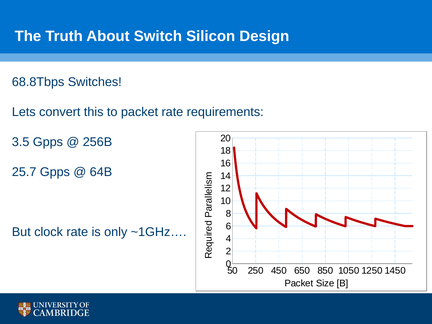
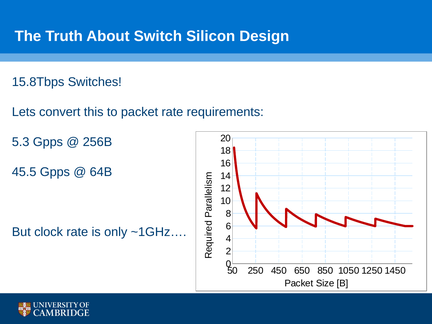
68.8Tbps: 68.8Tbps -> 15.8Tbps
3.5: 3.5 -> 5.3
25.7: 25.7 -> 45.5
